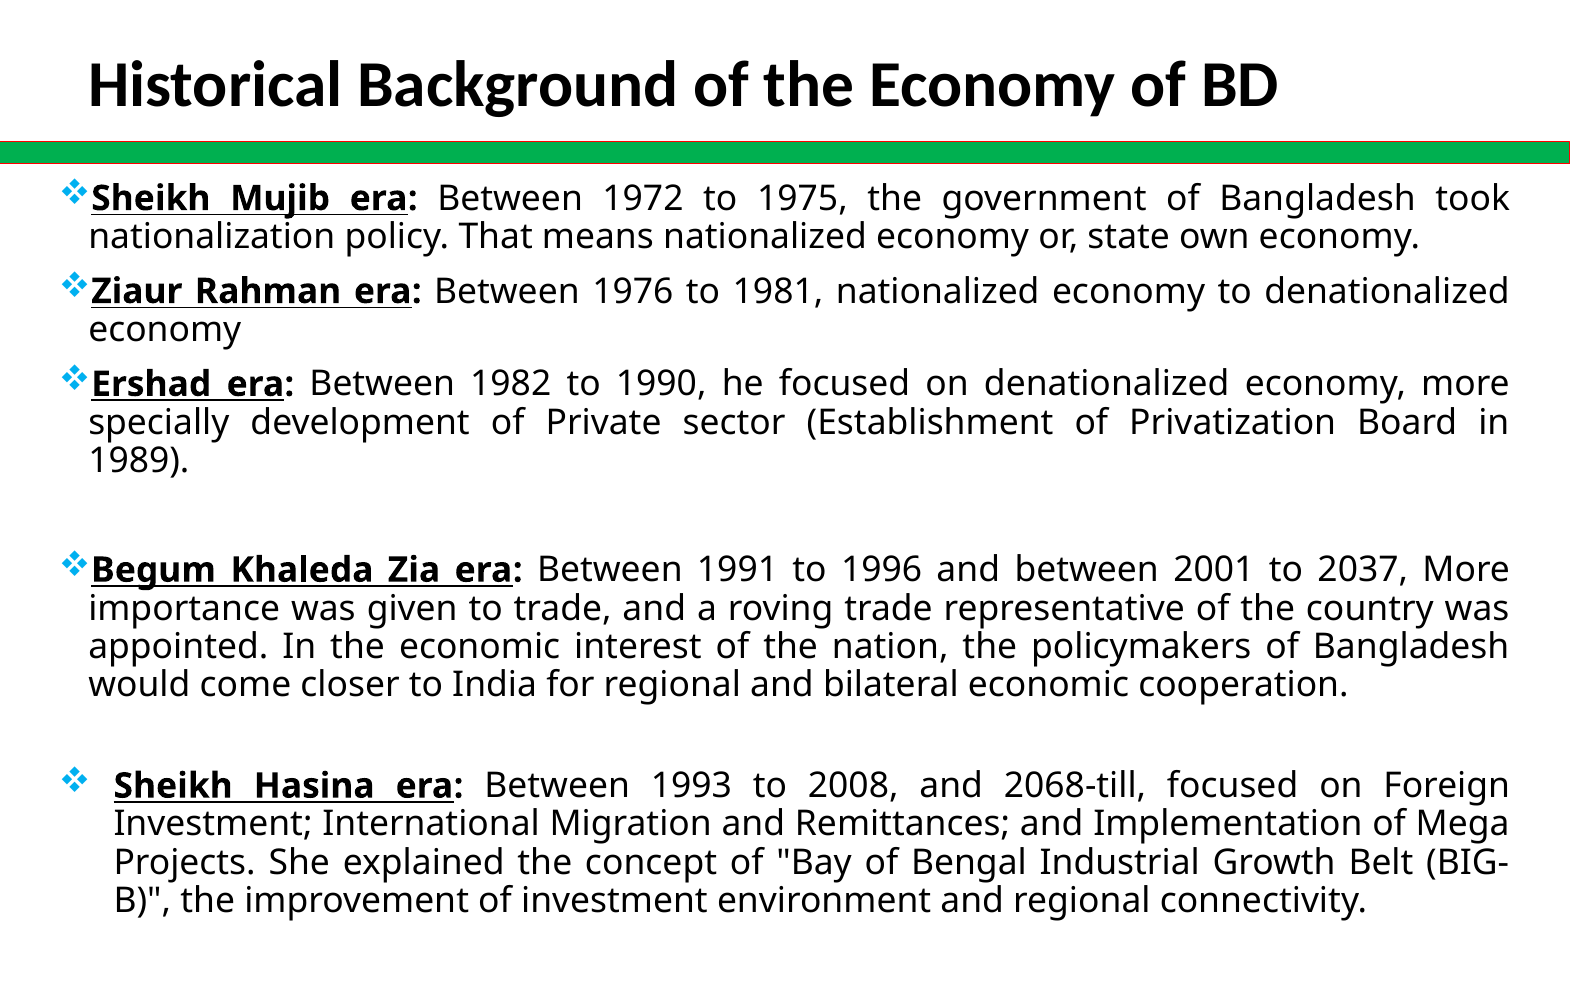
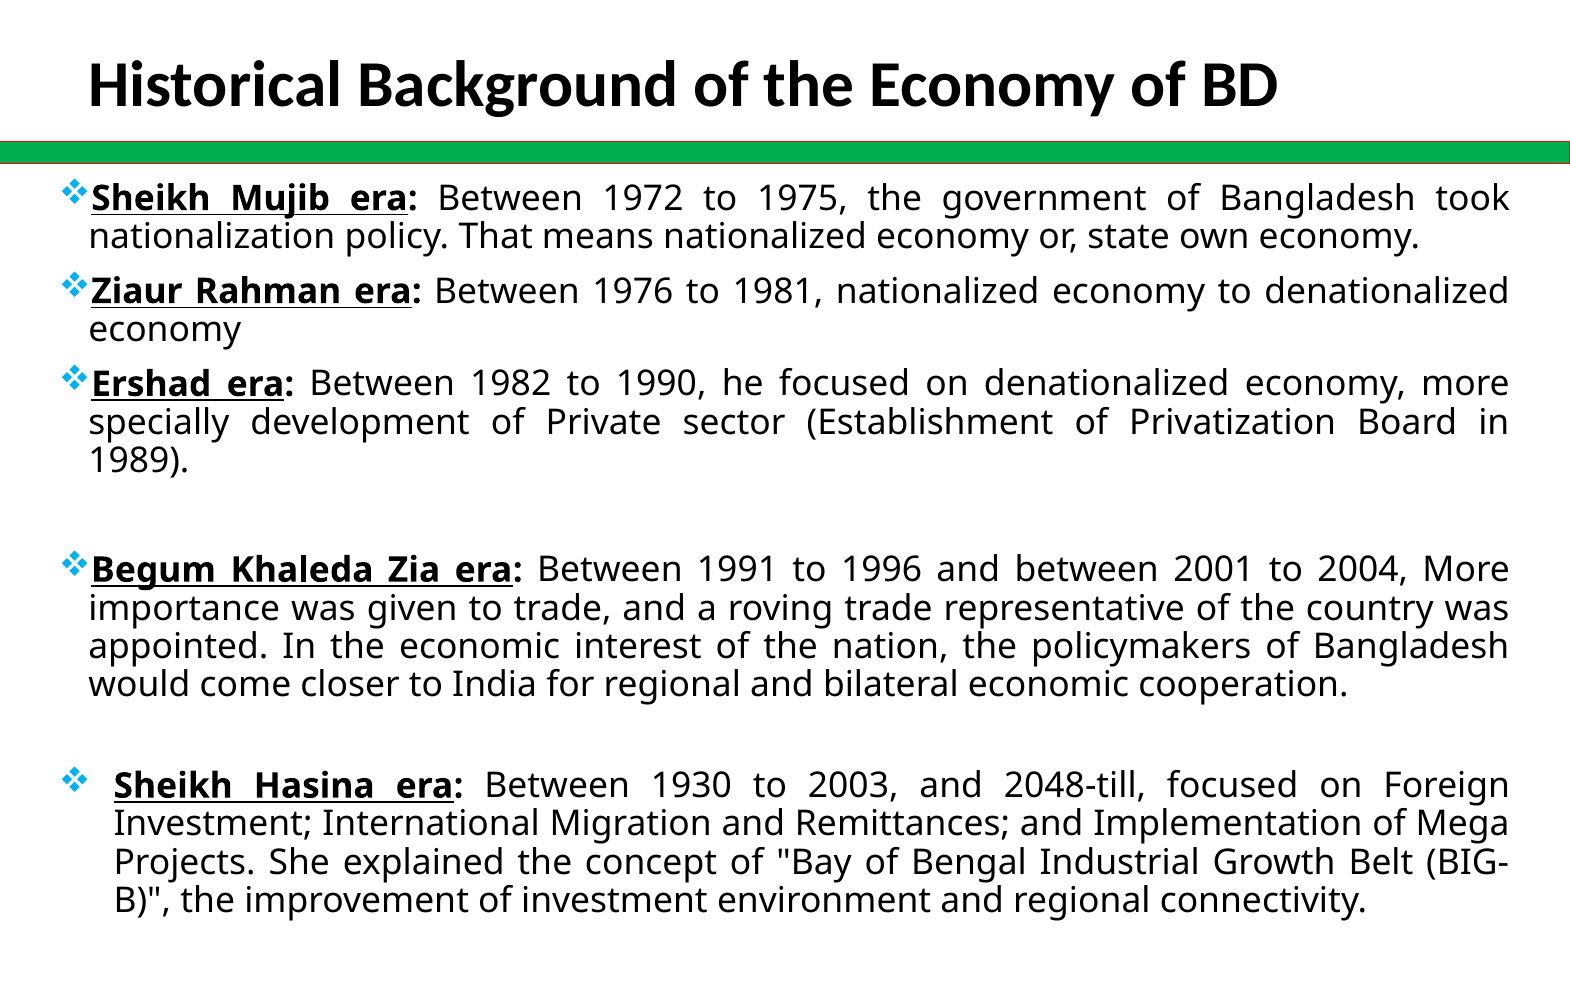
2037: 2037 -> 2004
1993: 1993 -> 1930
2008: 2008 -> 2003
2068-till: 2068-till -> 2048-till
